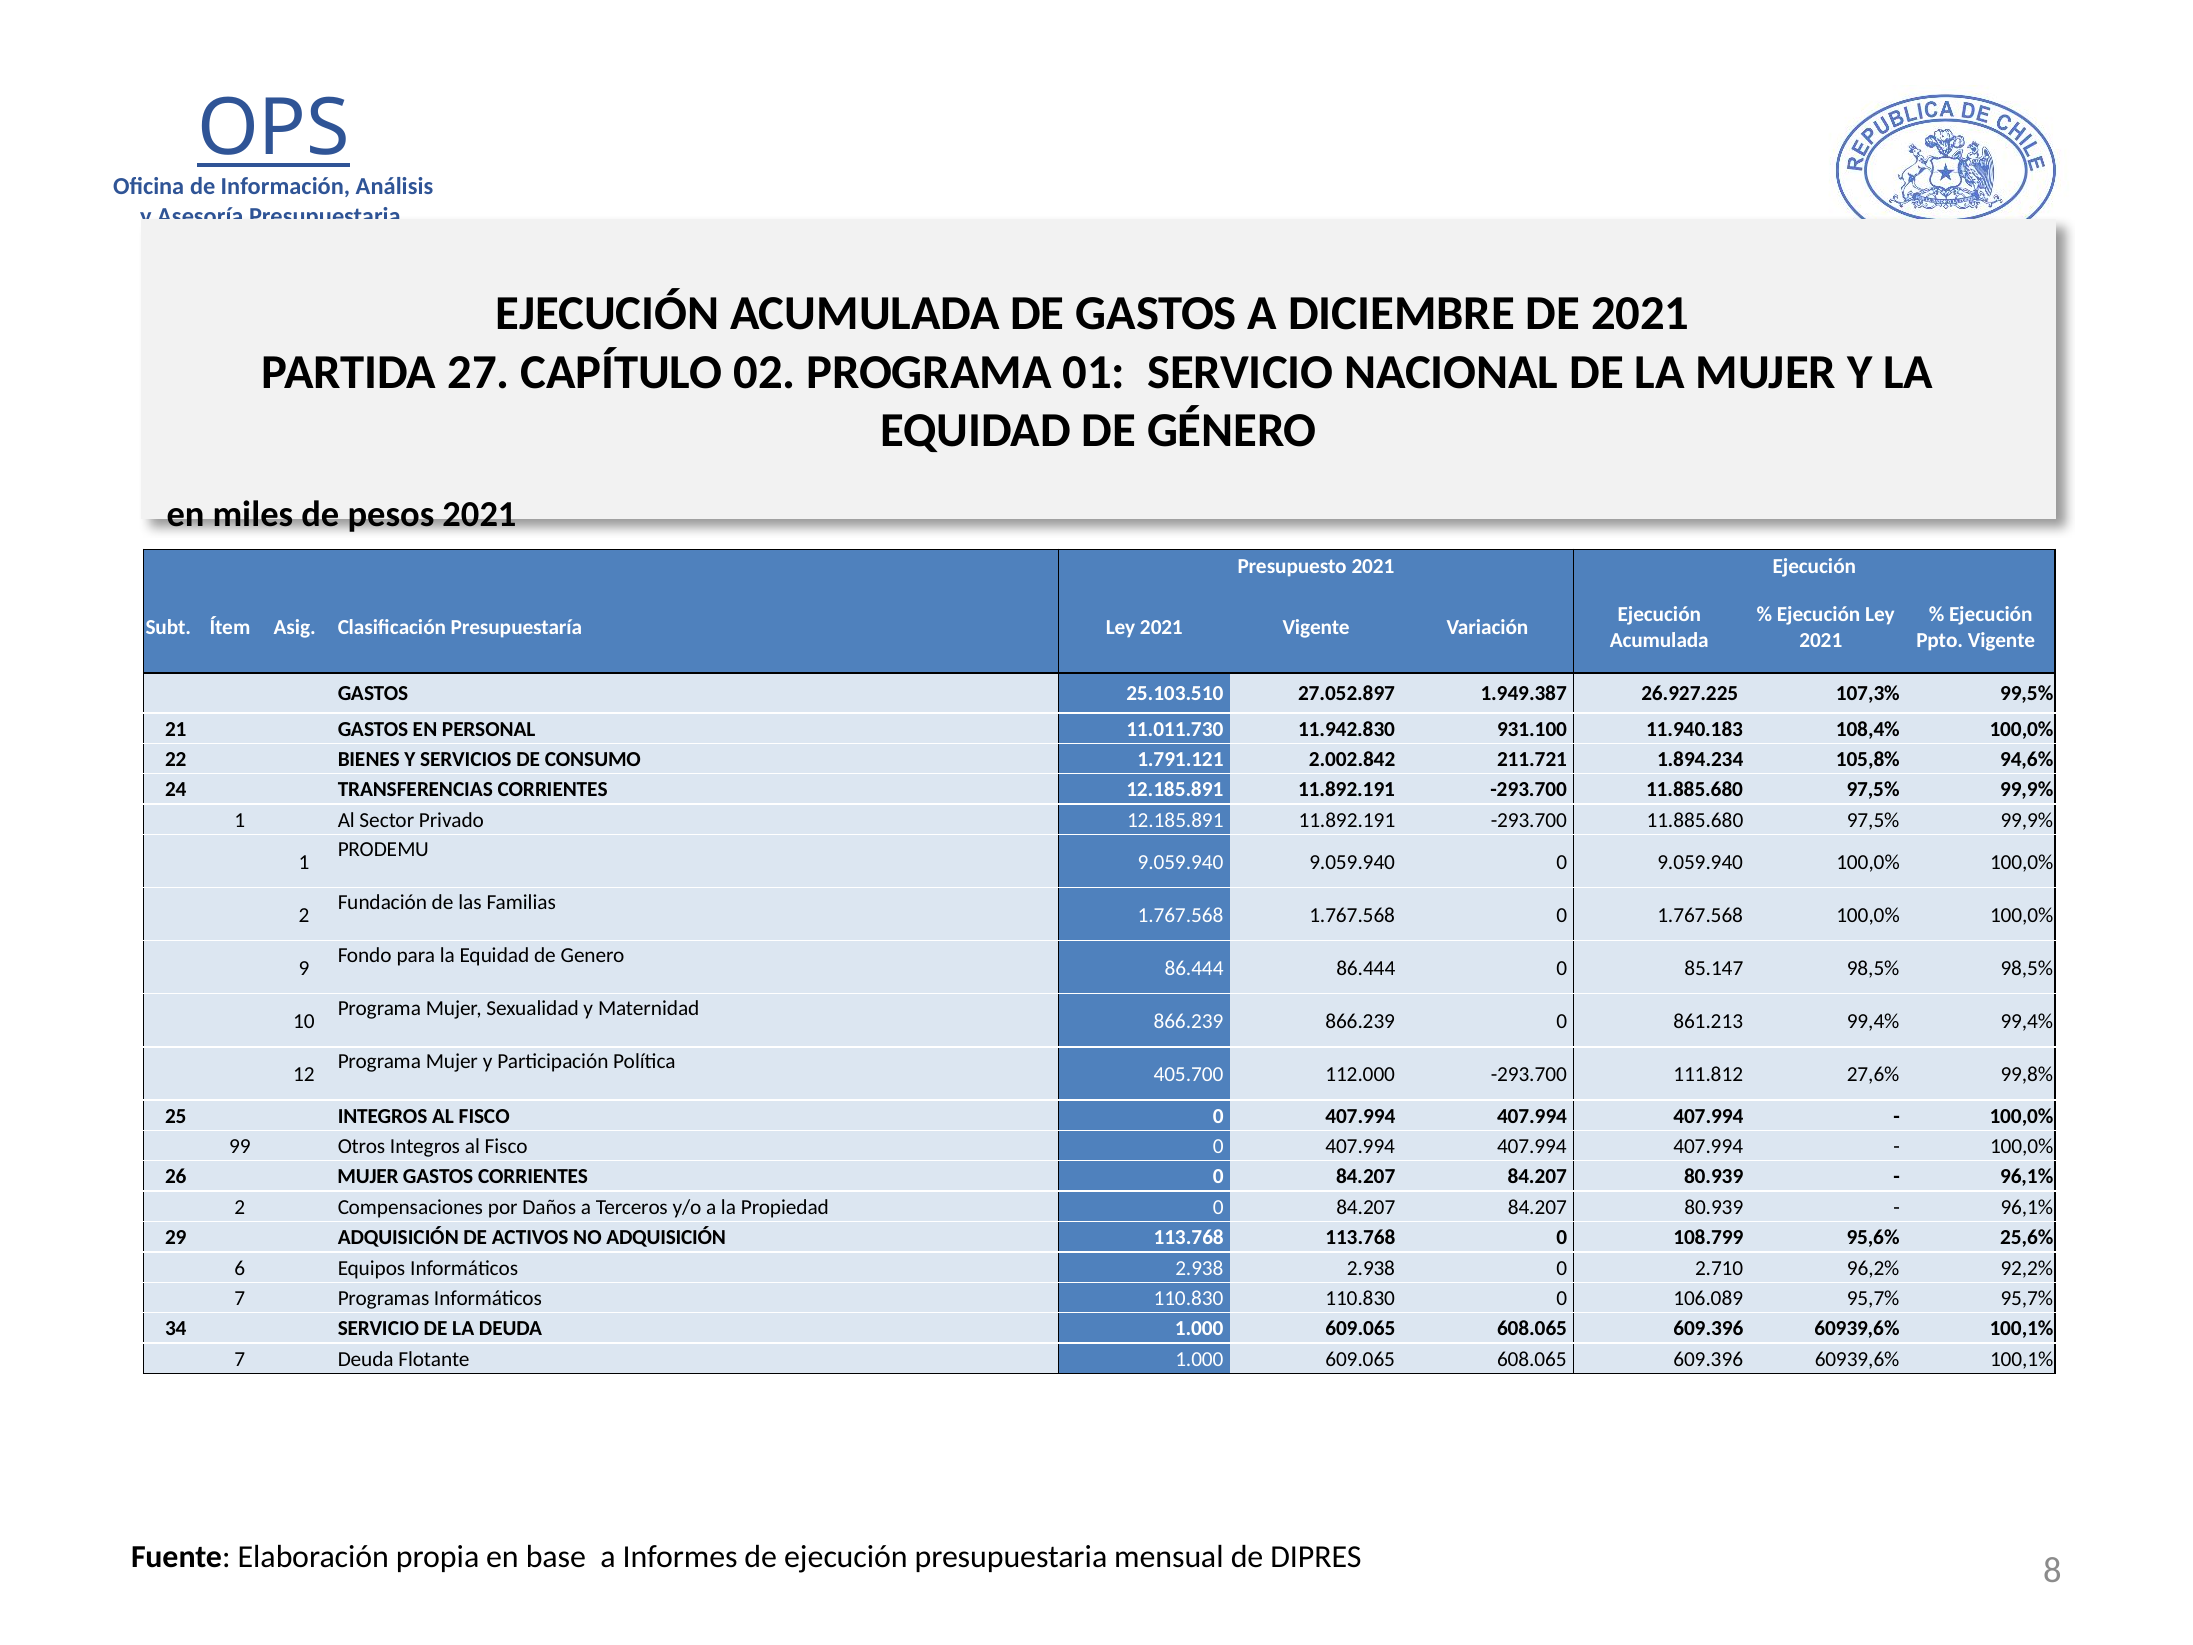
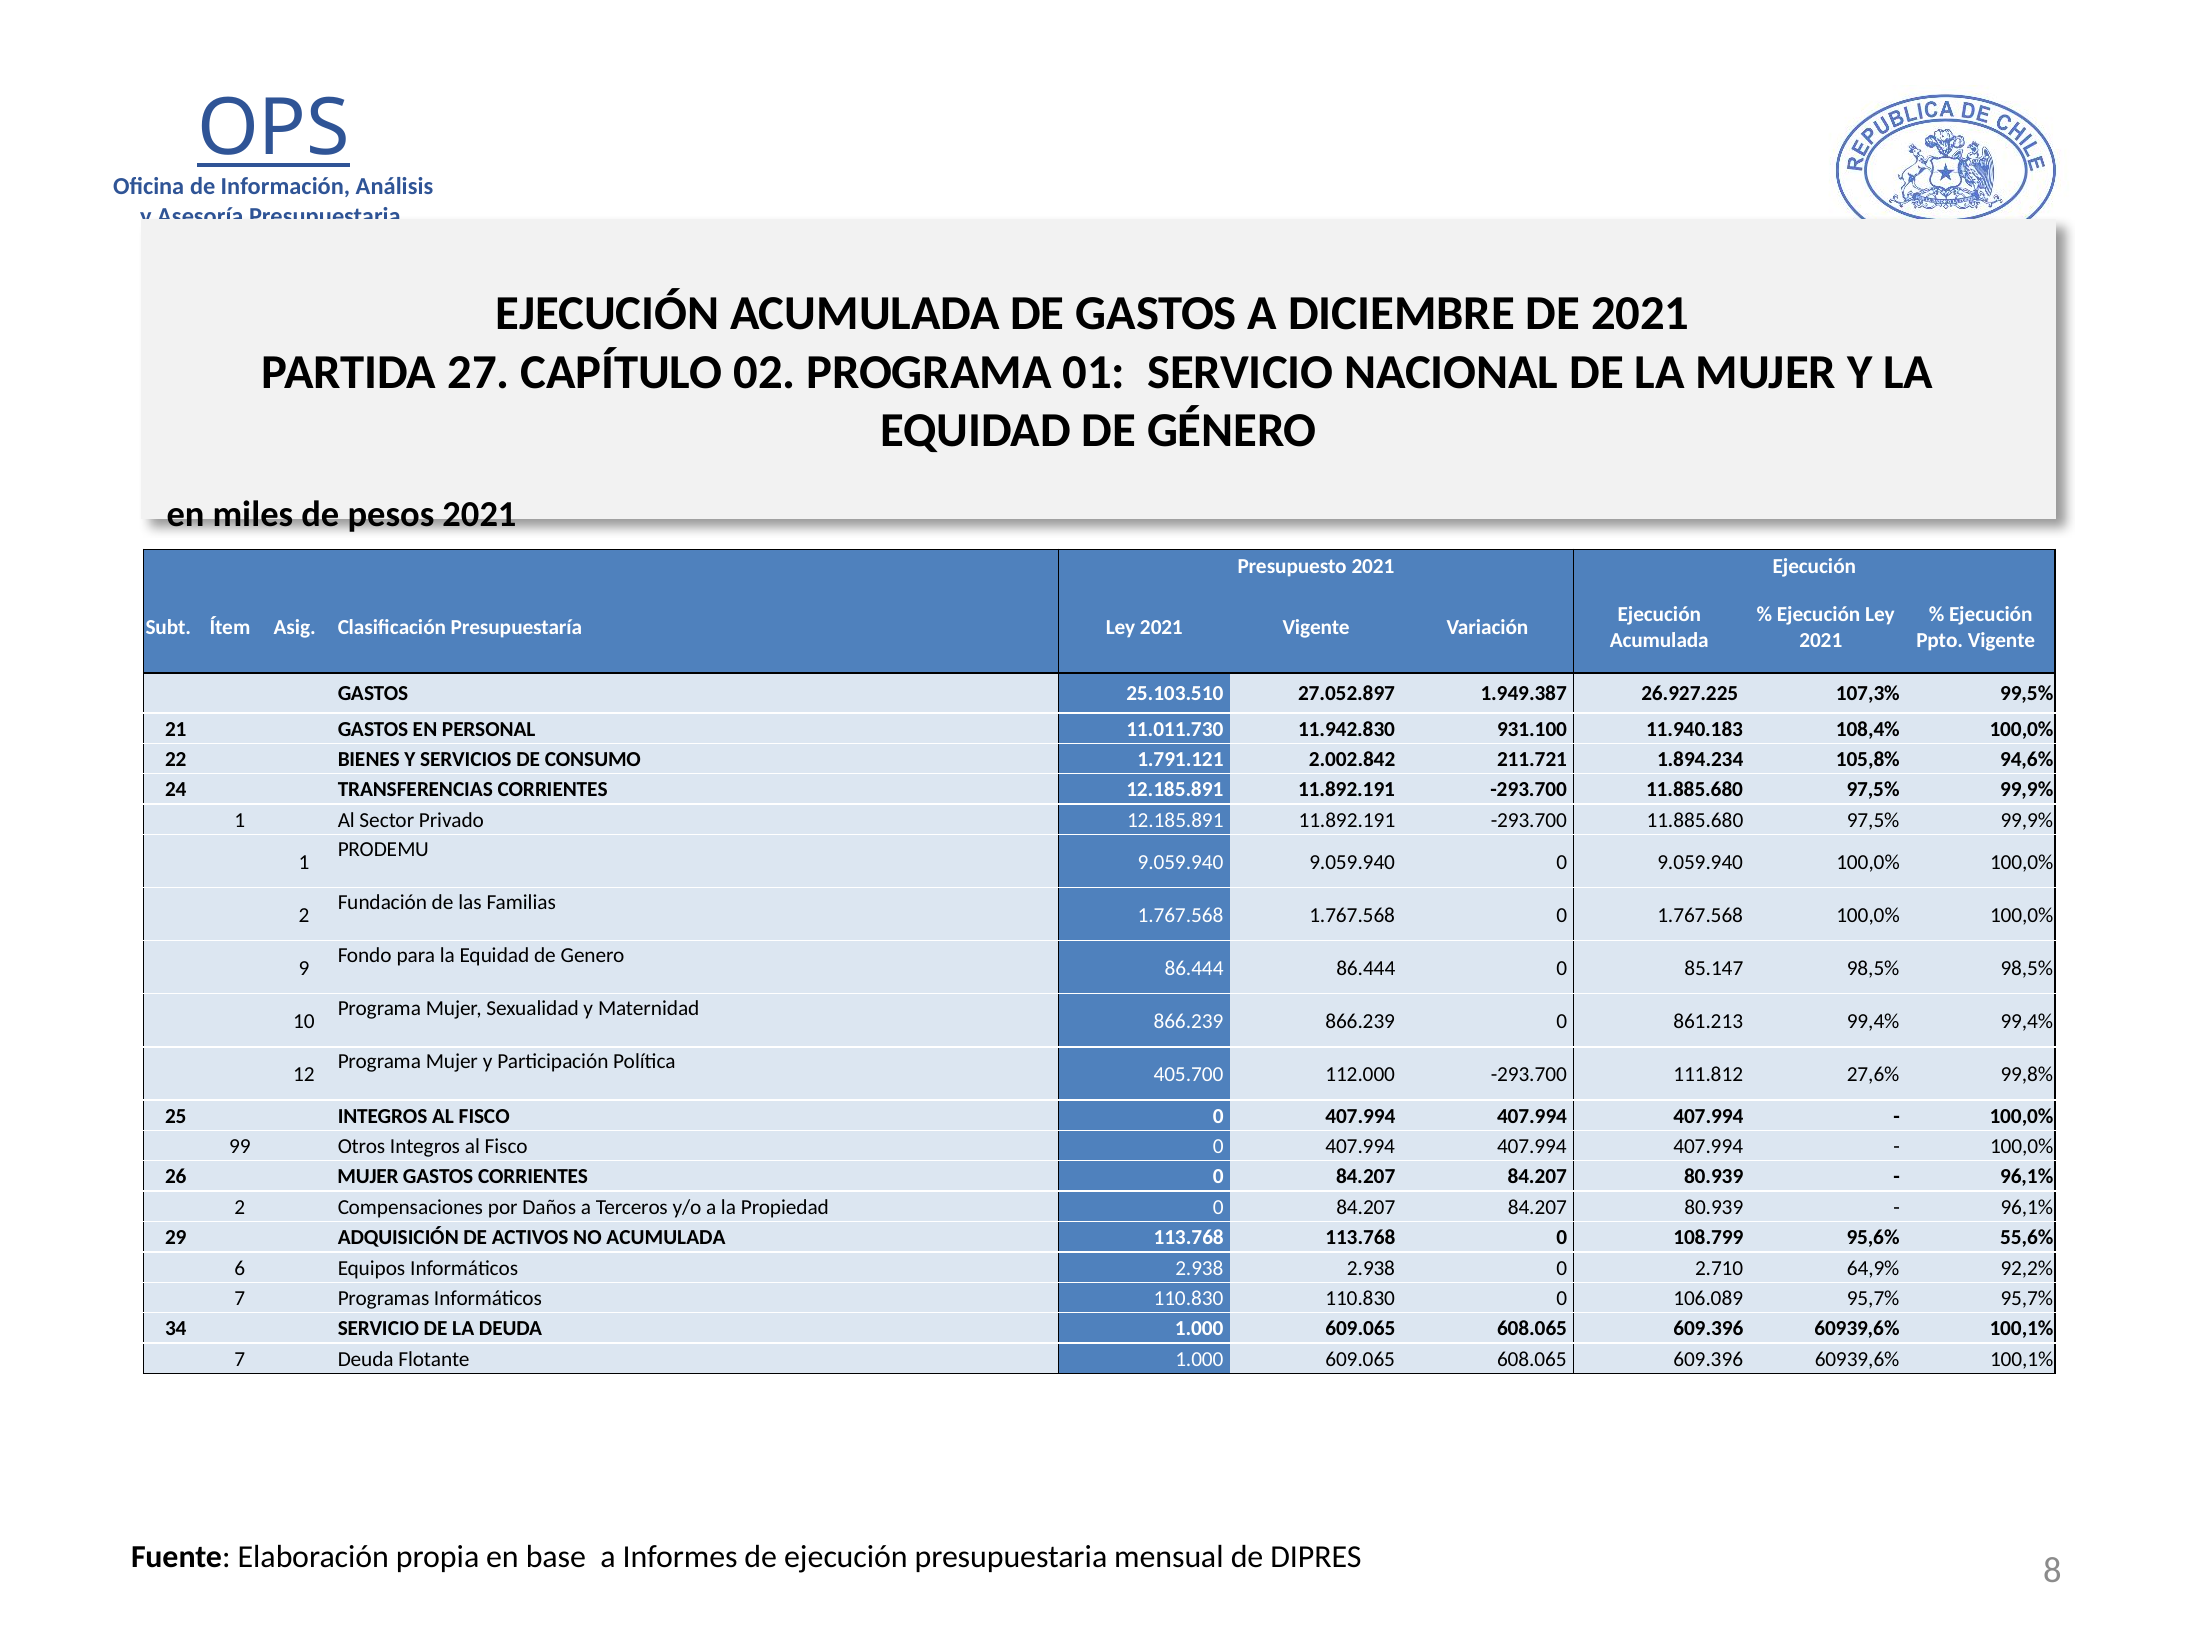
NO ADQUISICIÓN: ADQUISICIÓN -> ACUMULADA
25,6%: 25,6% -> 55,6%
96,2%: 96,2% -> 64,9%
